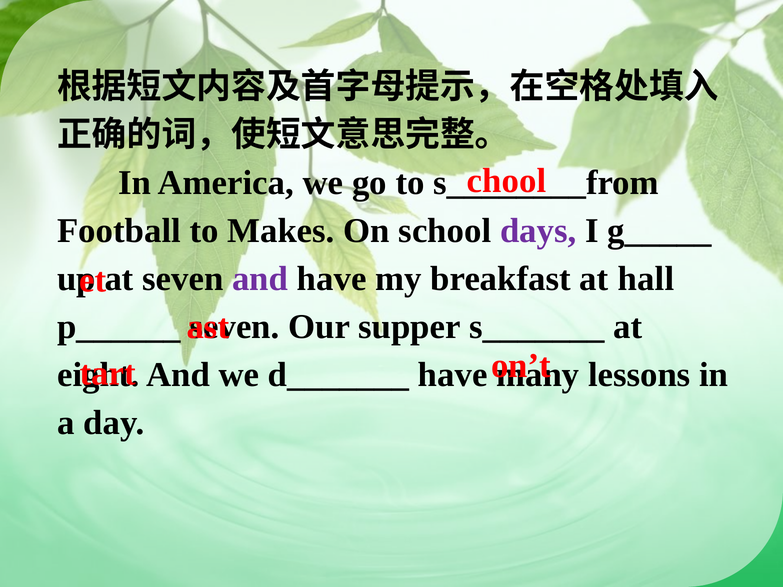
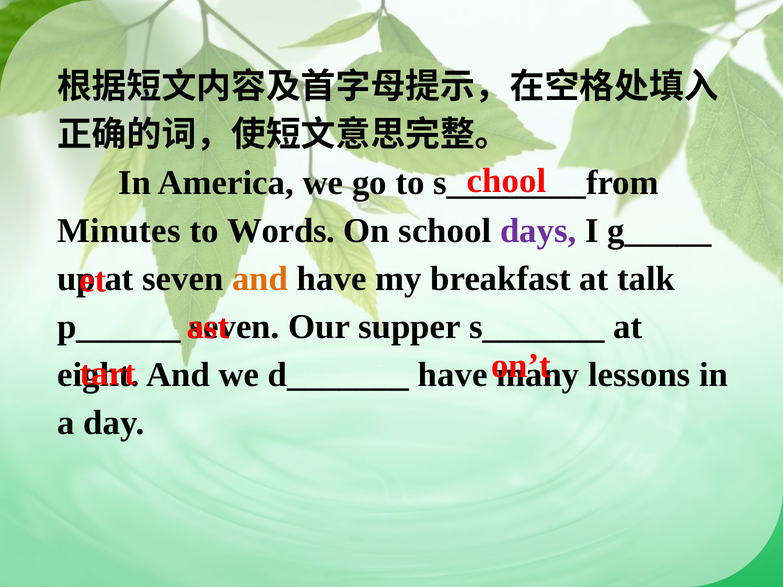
Football: Football -> Minutes
Makes: Makes -> Words
and at (260, 279) colour: purple -> orange
hall: hall -> talk
